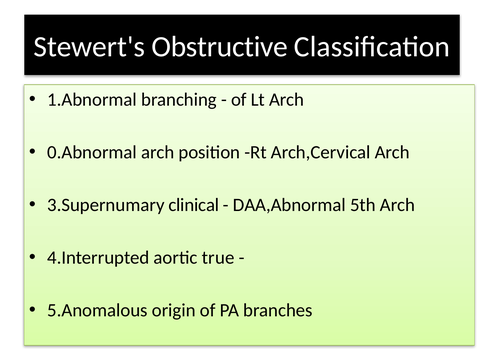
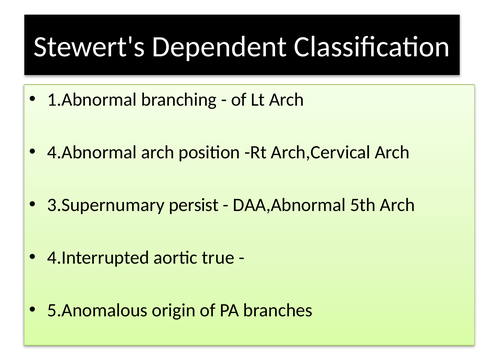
Obstructive: Obstructive -> Dependent
0.Abnormal: 0.Abnormal -> 4.Abnormal
clinical: clinical -> persist
